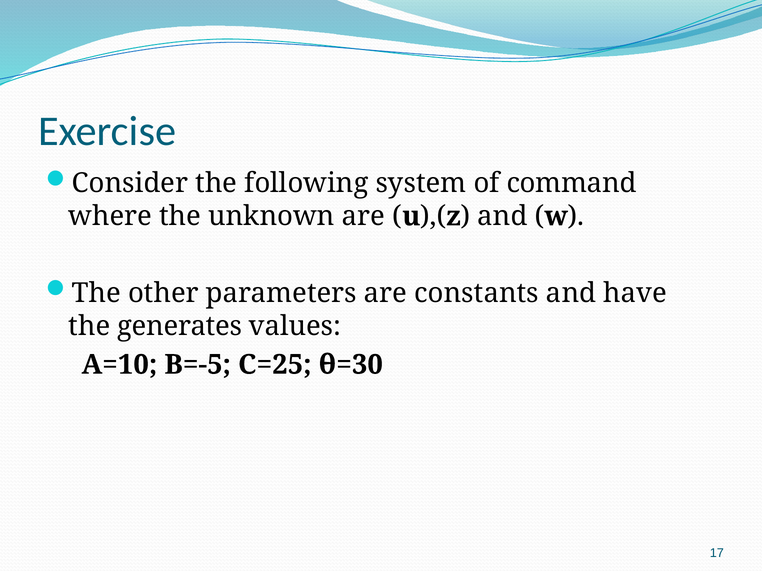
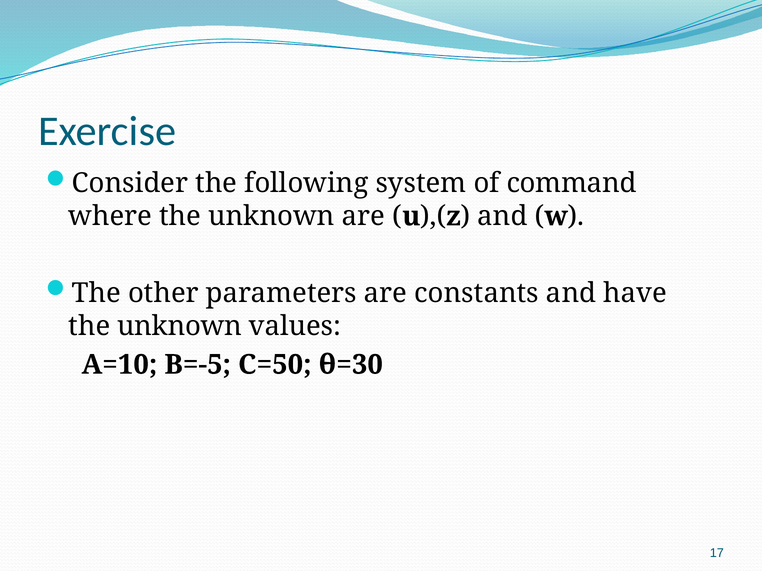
generates at (180, 326): generates -> unknown
C=25: C=25 -> C=50
